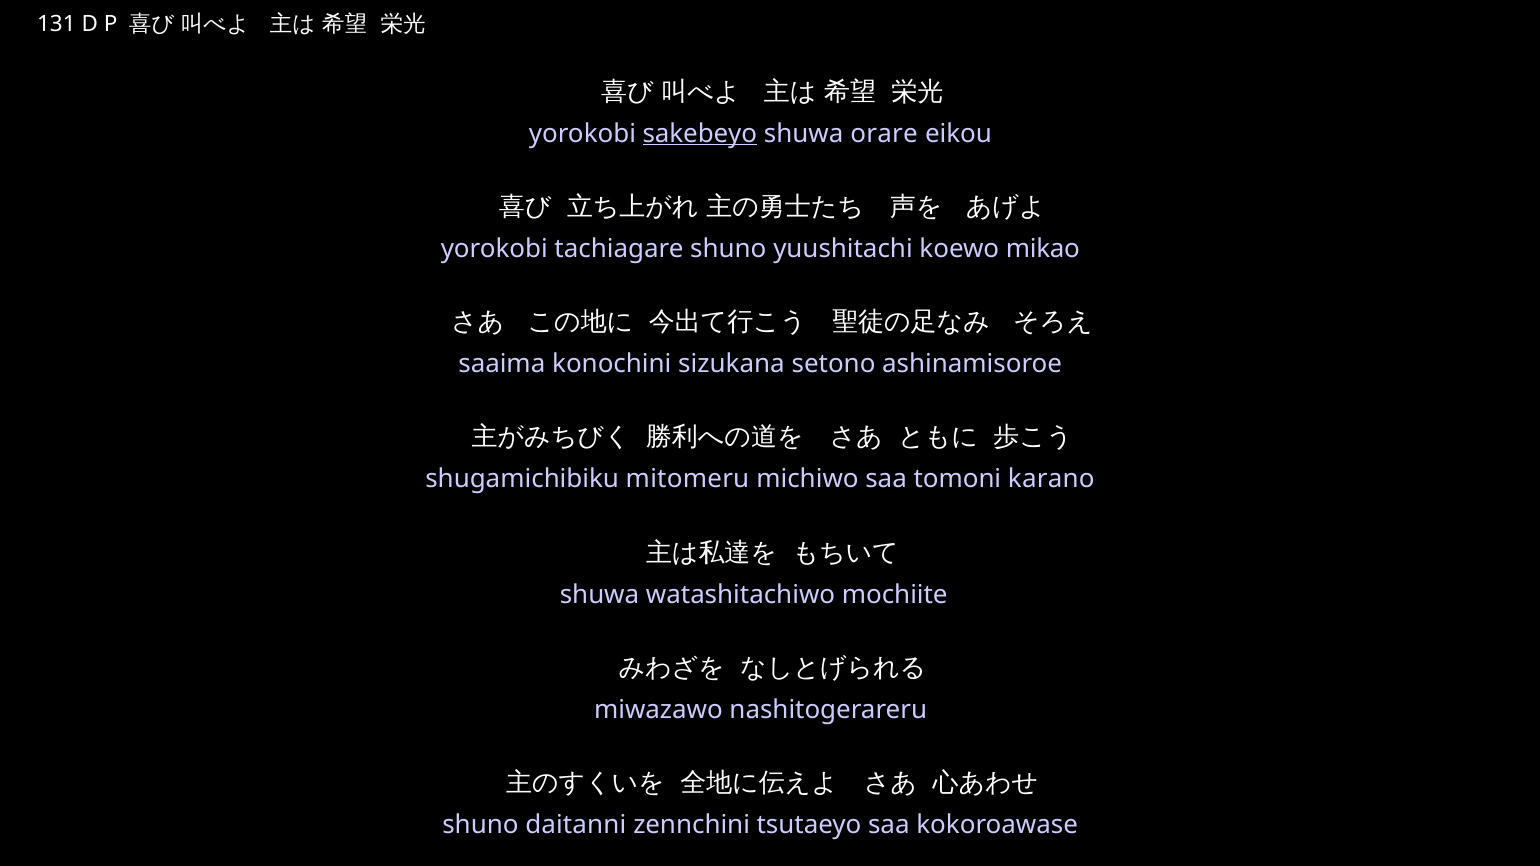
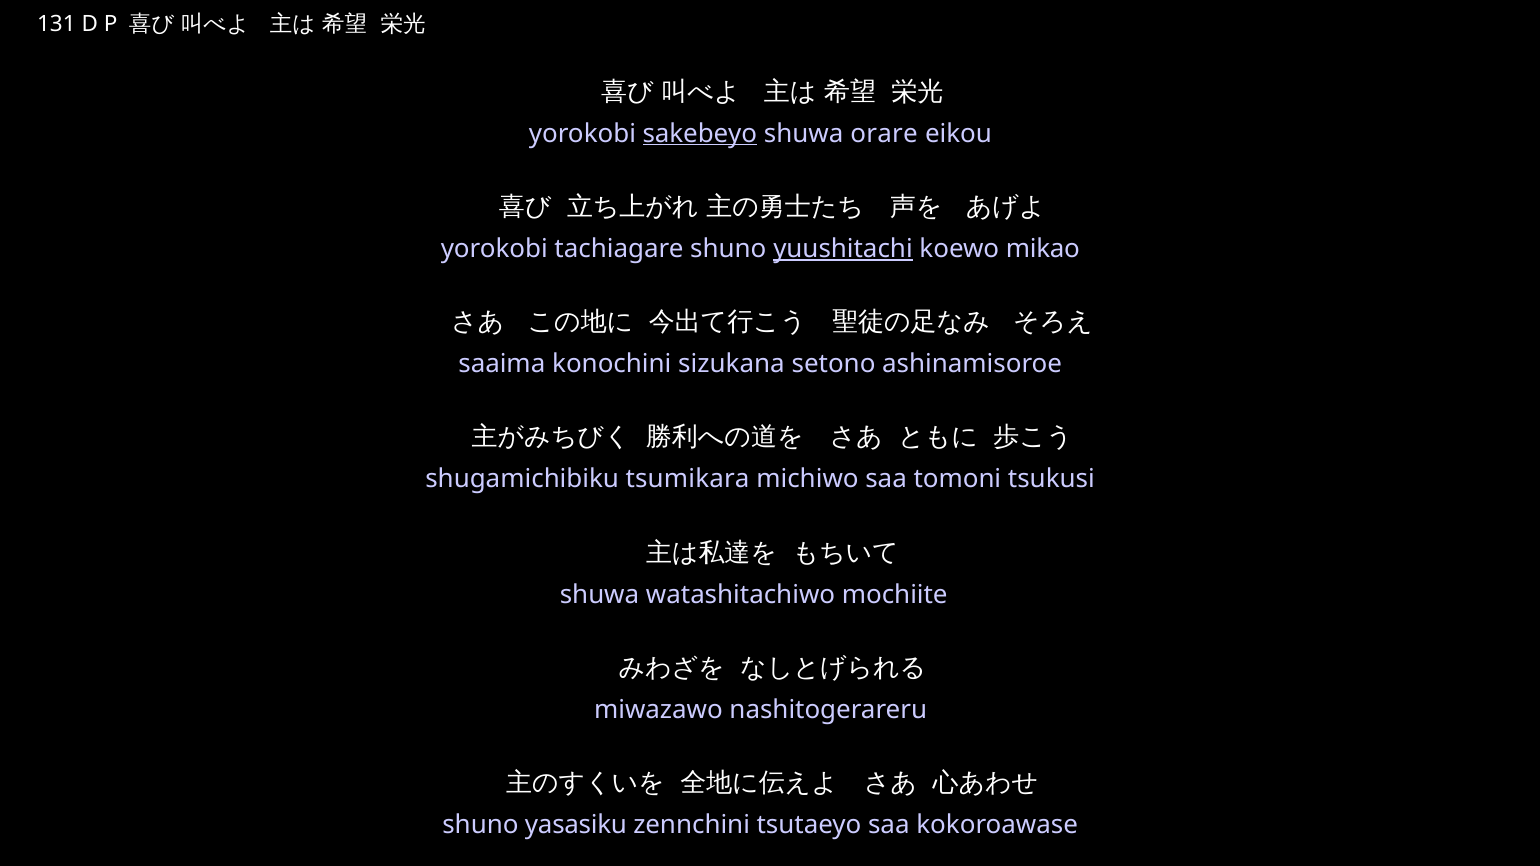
yuushitachi underline: none -> present
mitomeru: mitomeru -> tsumikara
karano: karano -> tsukusi
daitanni: daitanni -> yasasiku
